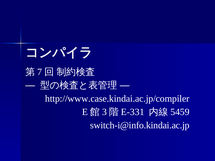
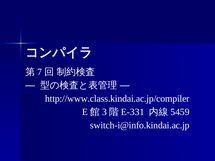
http://www.case.kindai.ac.jp/compiler: http://www.case.kindai.ac.jp/compiler -> http://www.class.kindai.ac.jp/compiler
